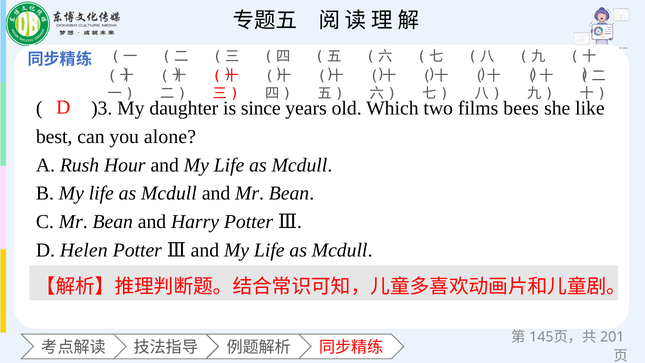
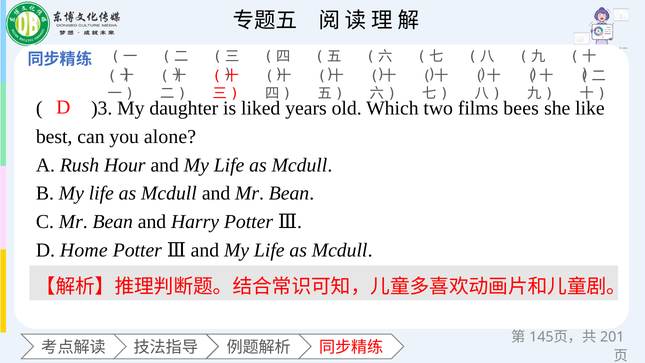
since: since -> liked
Helen: Helen -> Home
